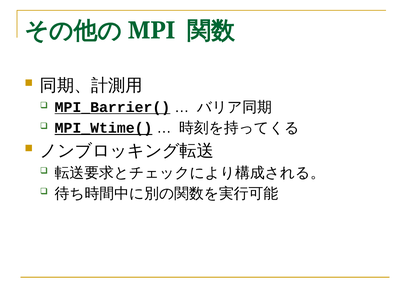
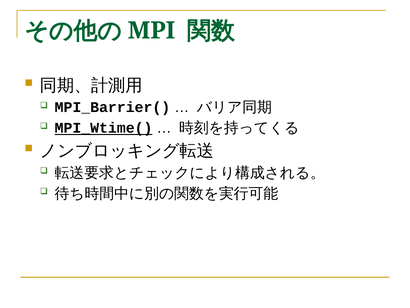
MPI_Barrier( underline: present -> none
